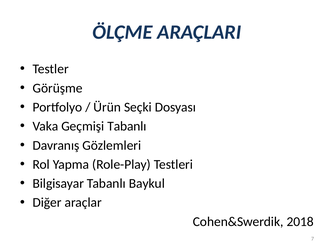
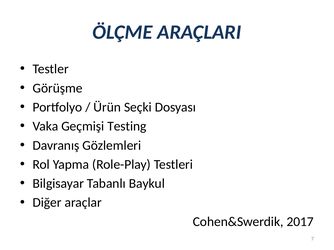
Geçmişi Tabanlı: Tabanlı -> Testing
2018: 2018 -> 2017
